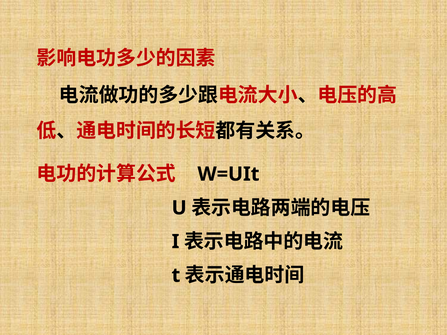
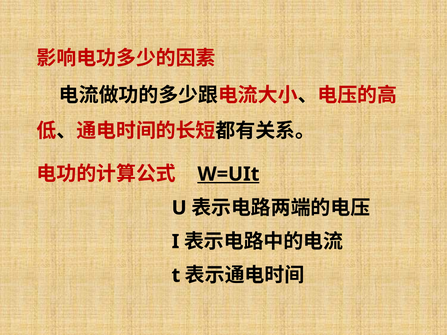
W=UIt underline: none -> present
